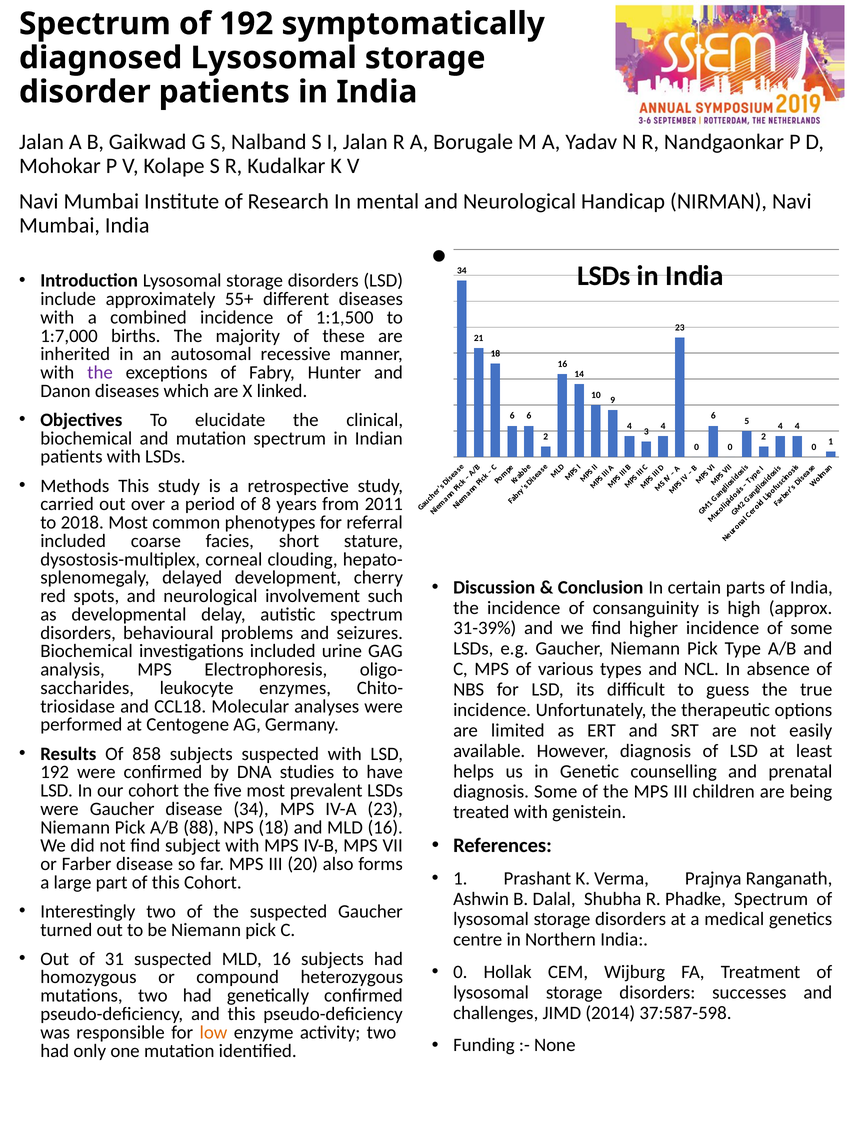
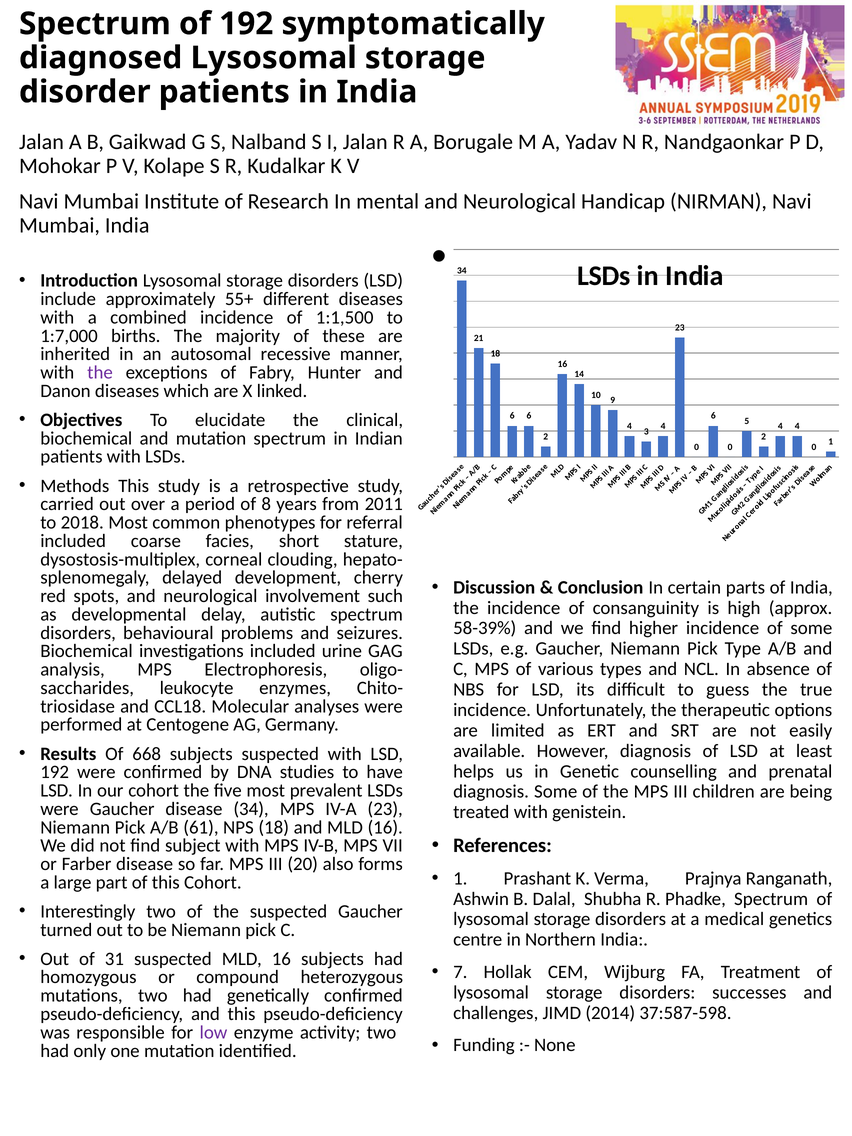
31-39%: 31-39% -> 58-39%
858: 858 -> 668
88: 88 -> 61
0 at (460, 972): 0 -> 7
low colour: orange -> purple
